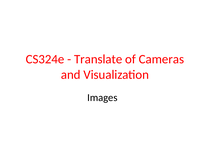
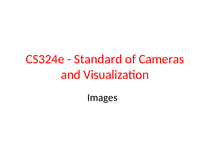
Translate: Translate -> Standard
